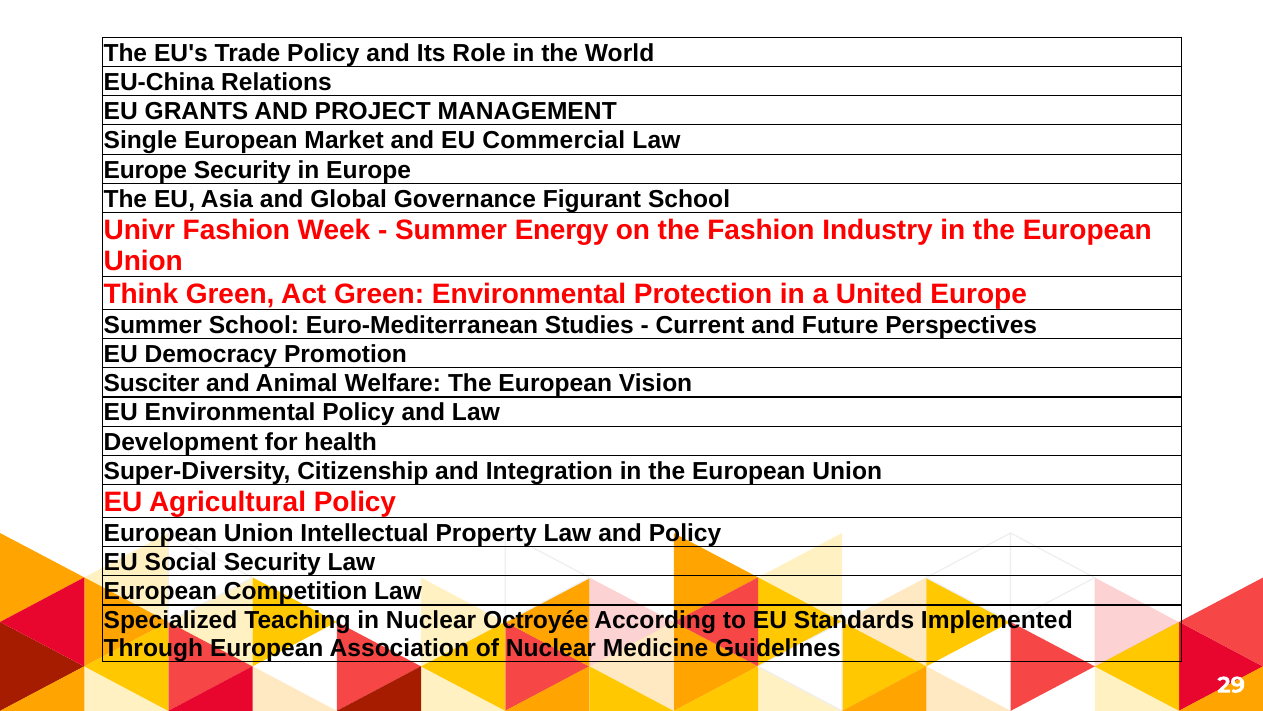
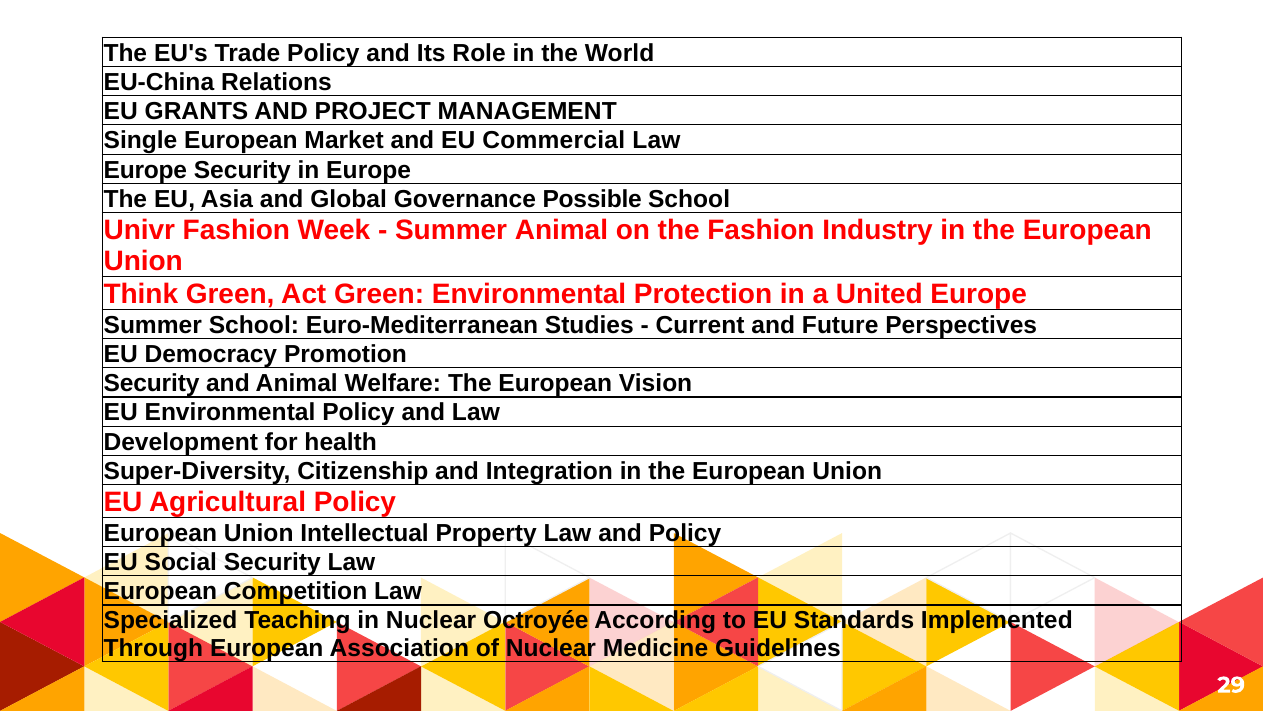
Figurant: Figurant -> Possible
Summer Energy: Energy -> Animal
Susciter at (152, 383): Susciter -> Security
